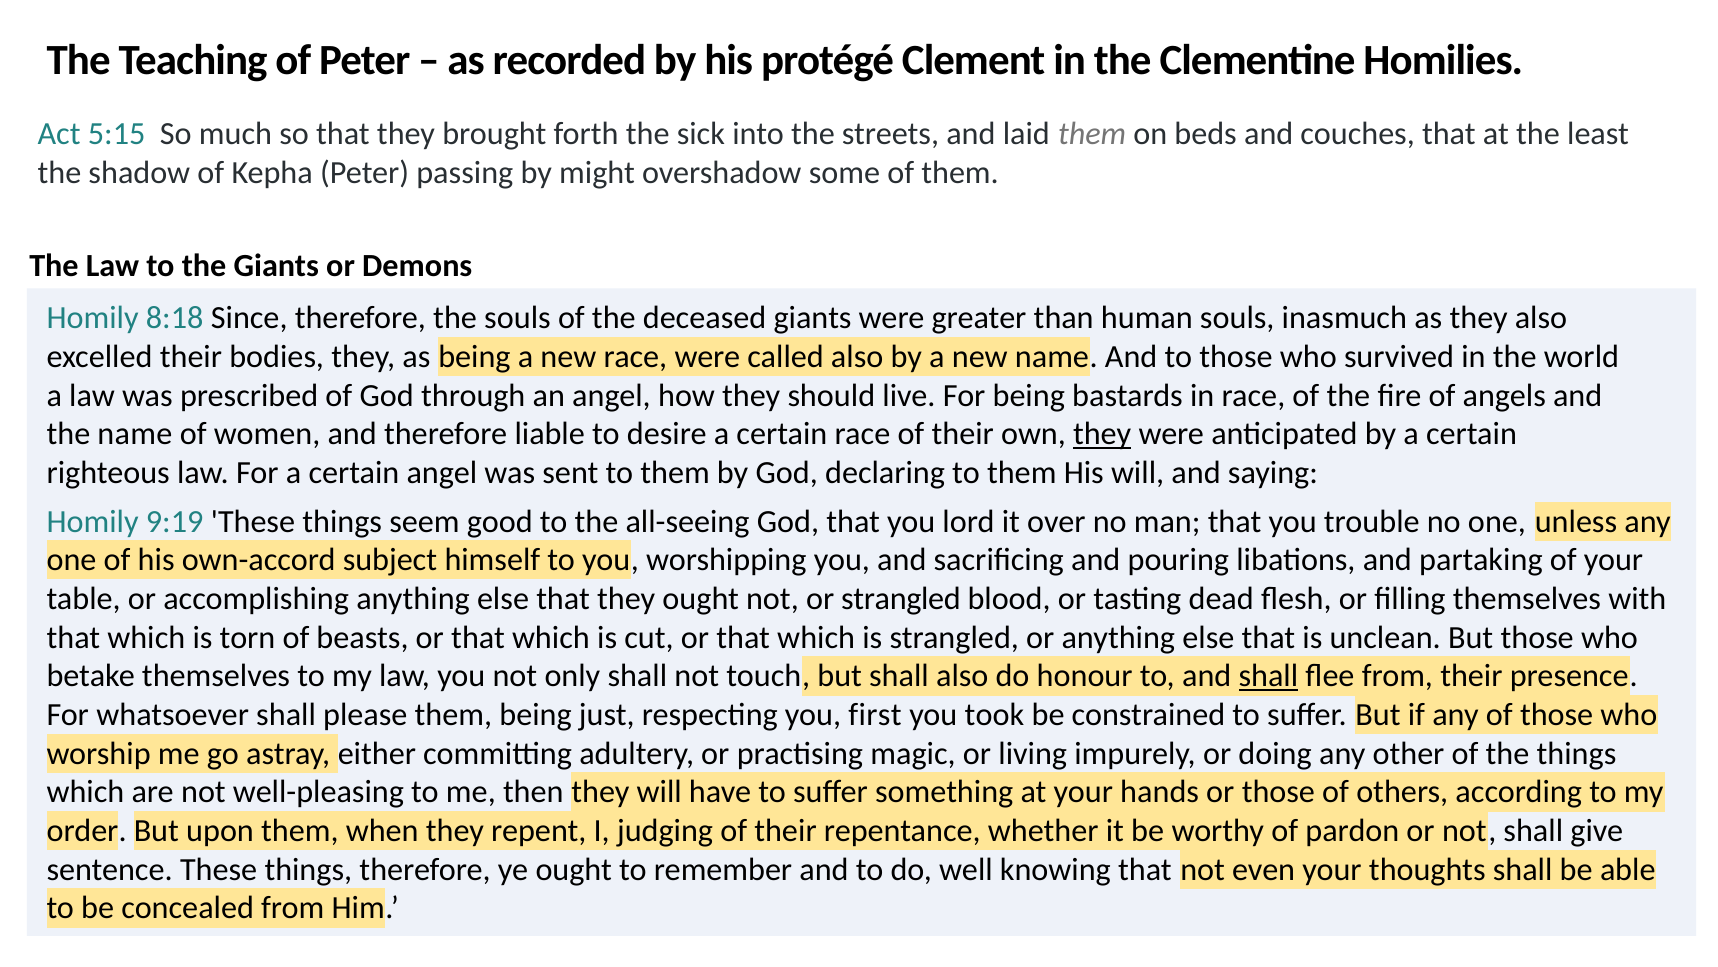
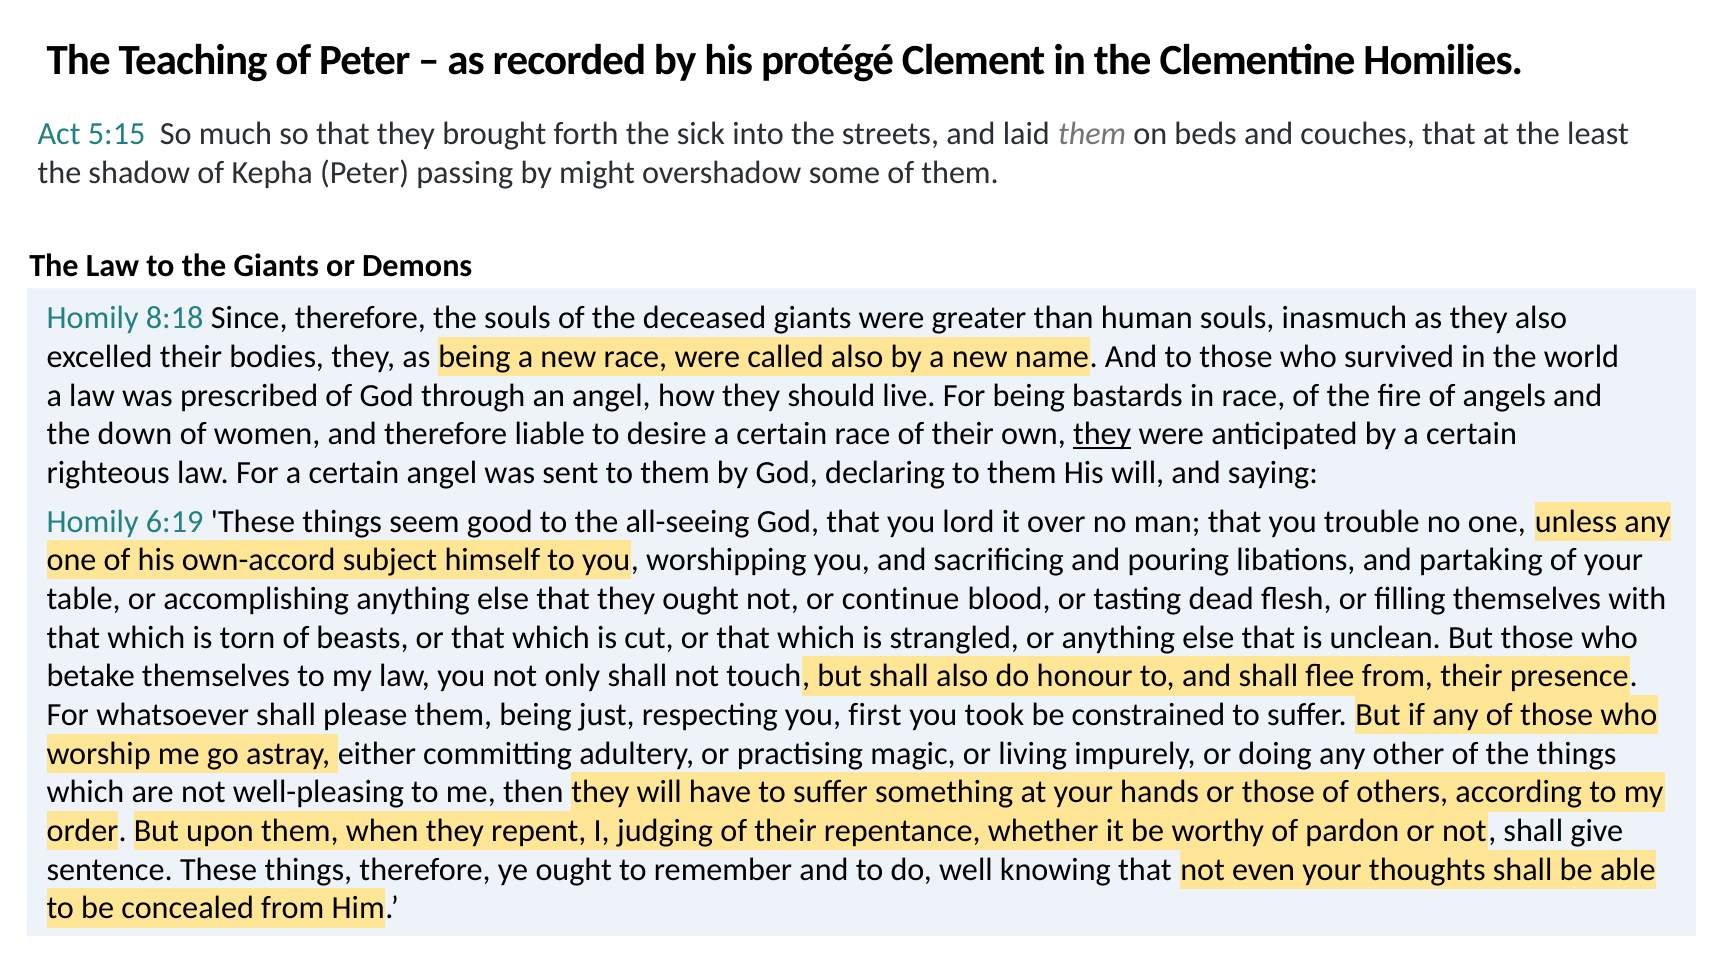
the name: name -> down
9:19: 9:19 -> 6:19
or strangled: strangled -> continue
shall at (1268, 676) underline: present -> none
